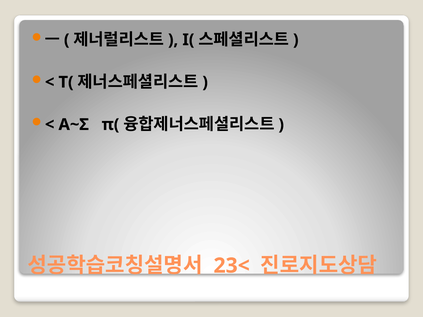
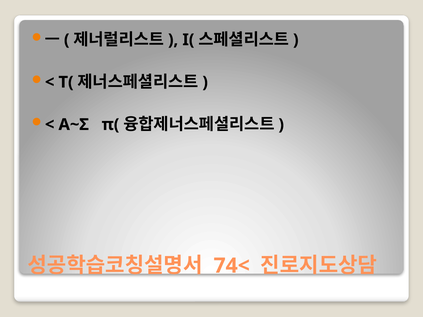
23<: 23< -> 74<
